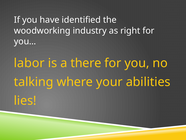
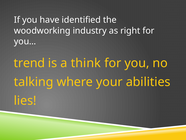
labor: labor -> trend
there: there -> think
